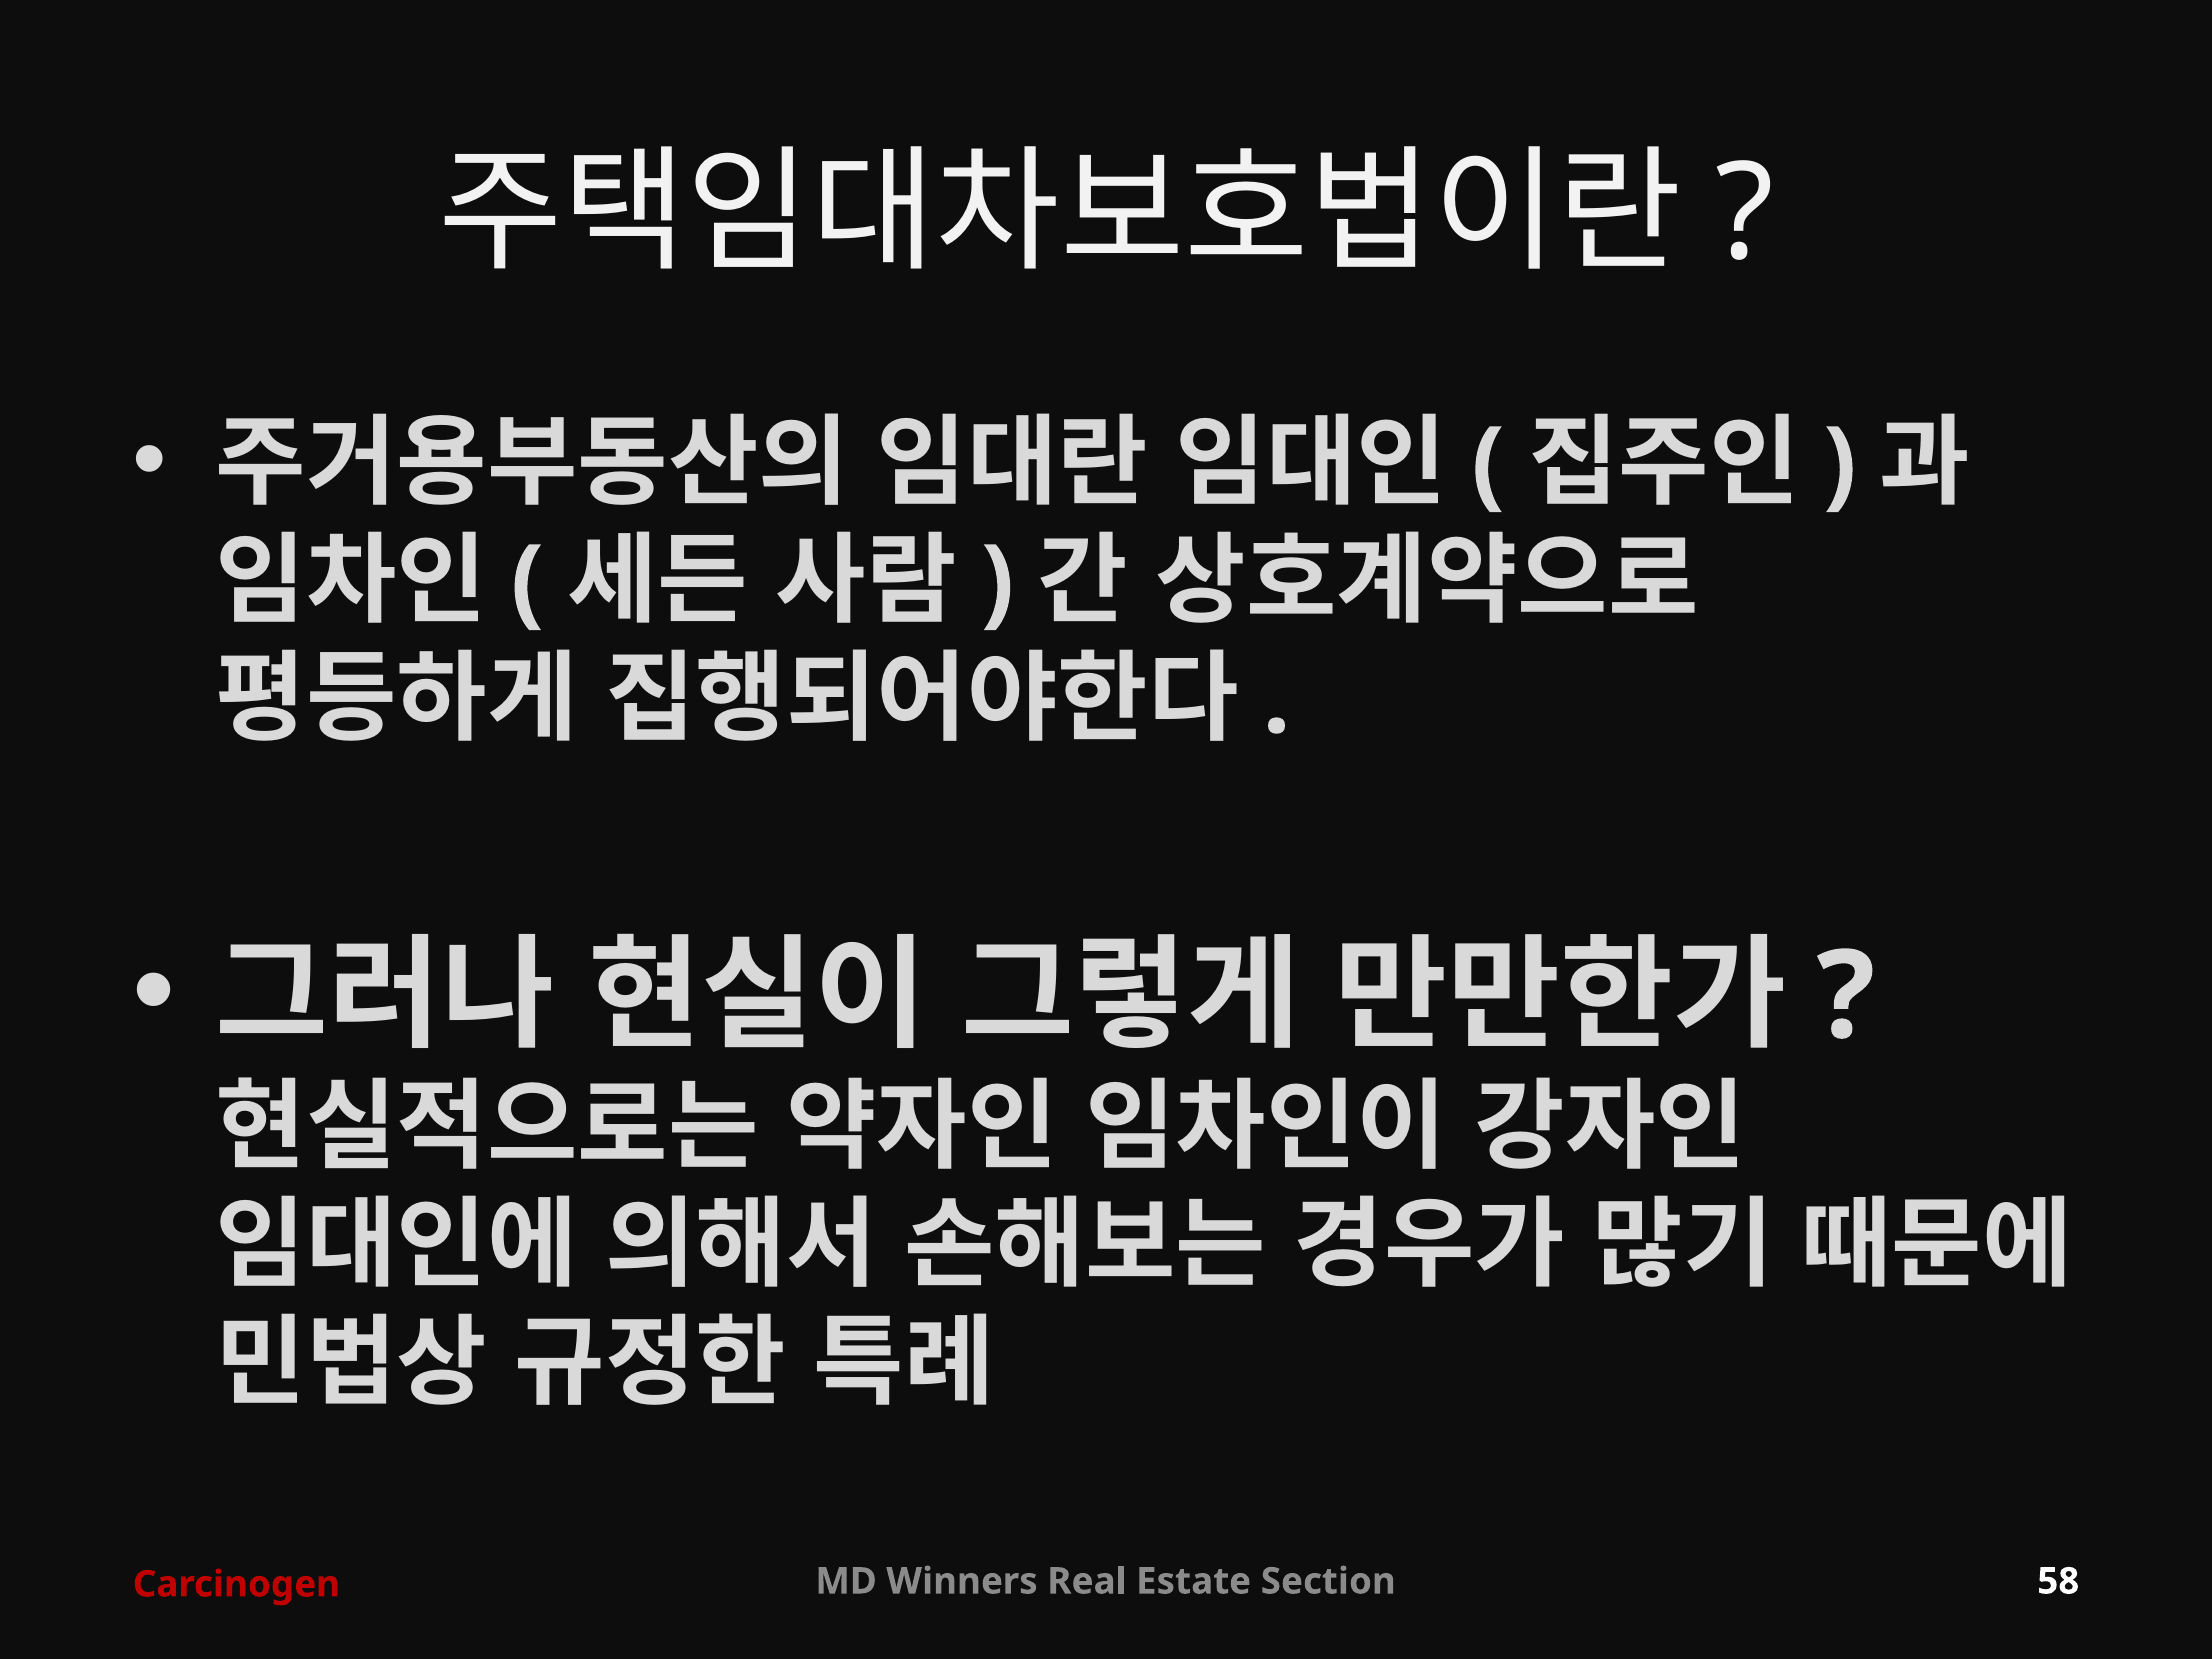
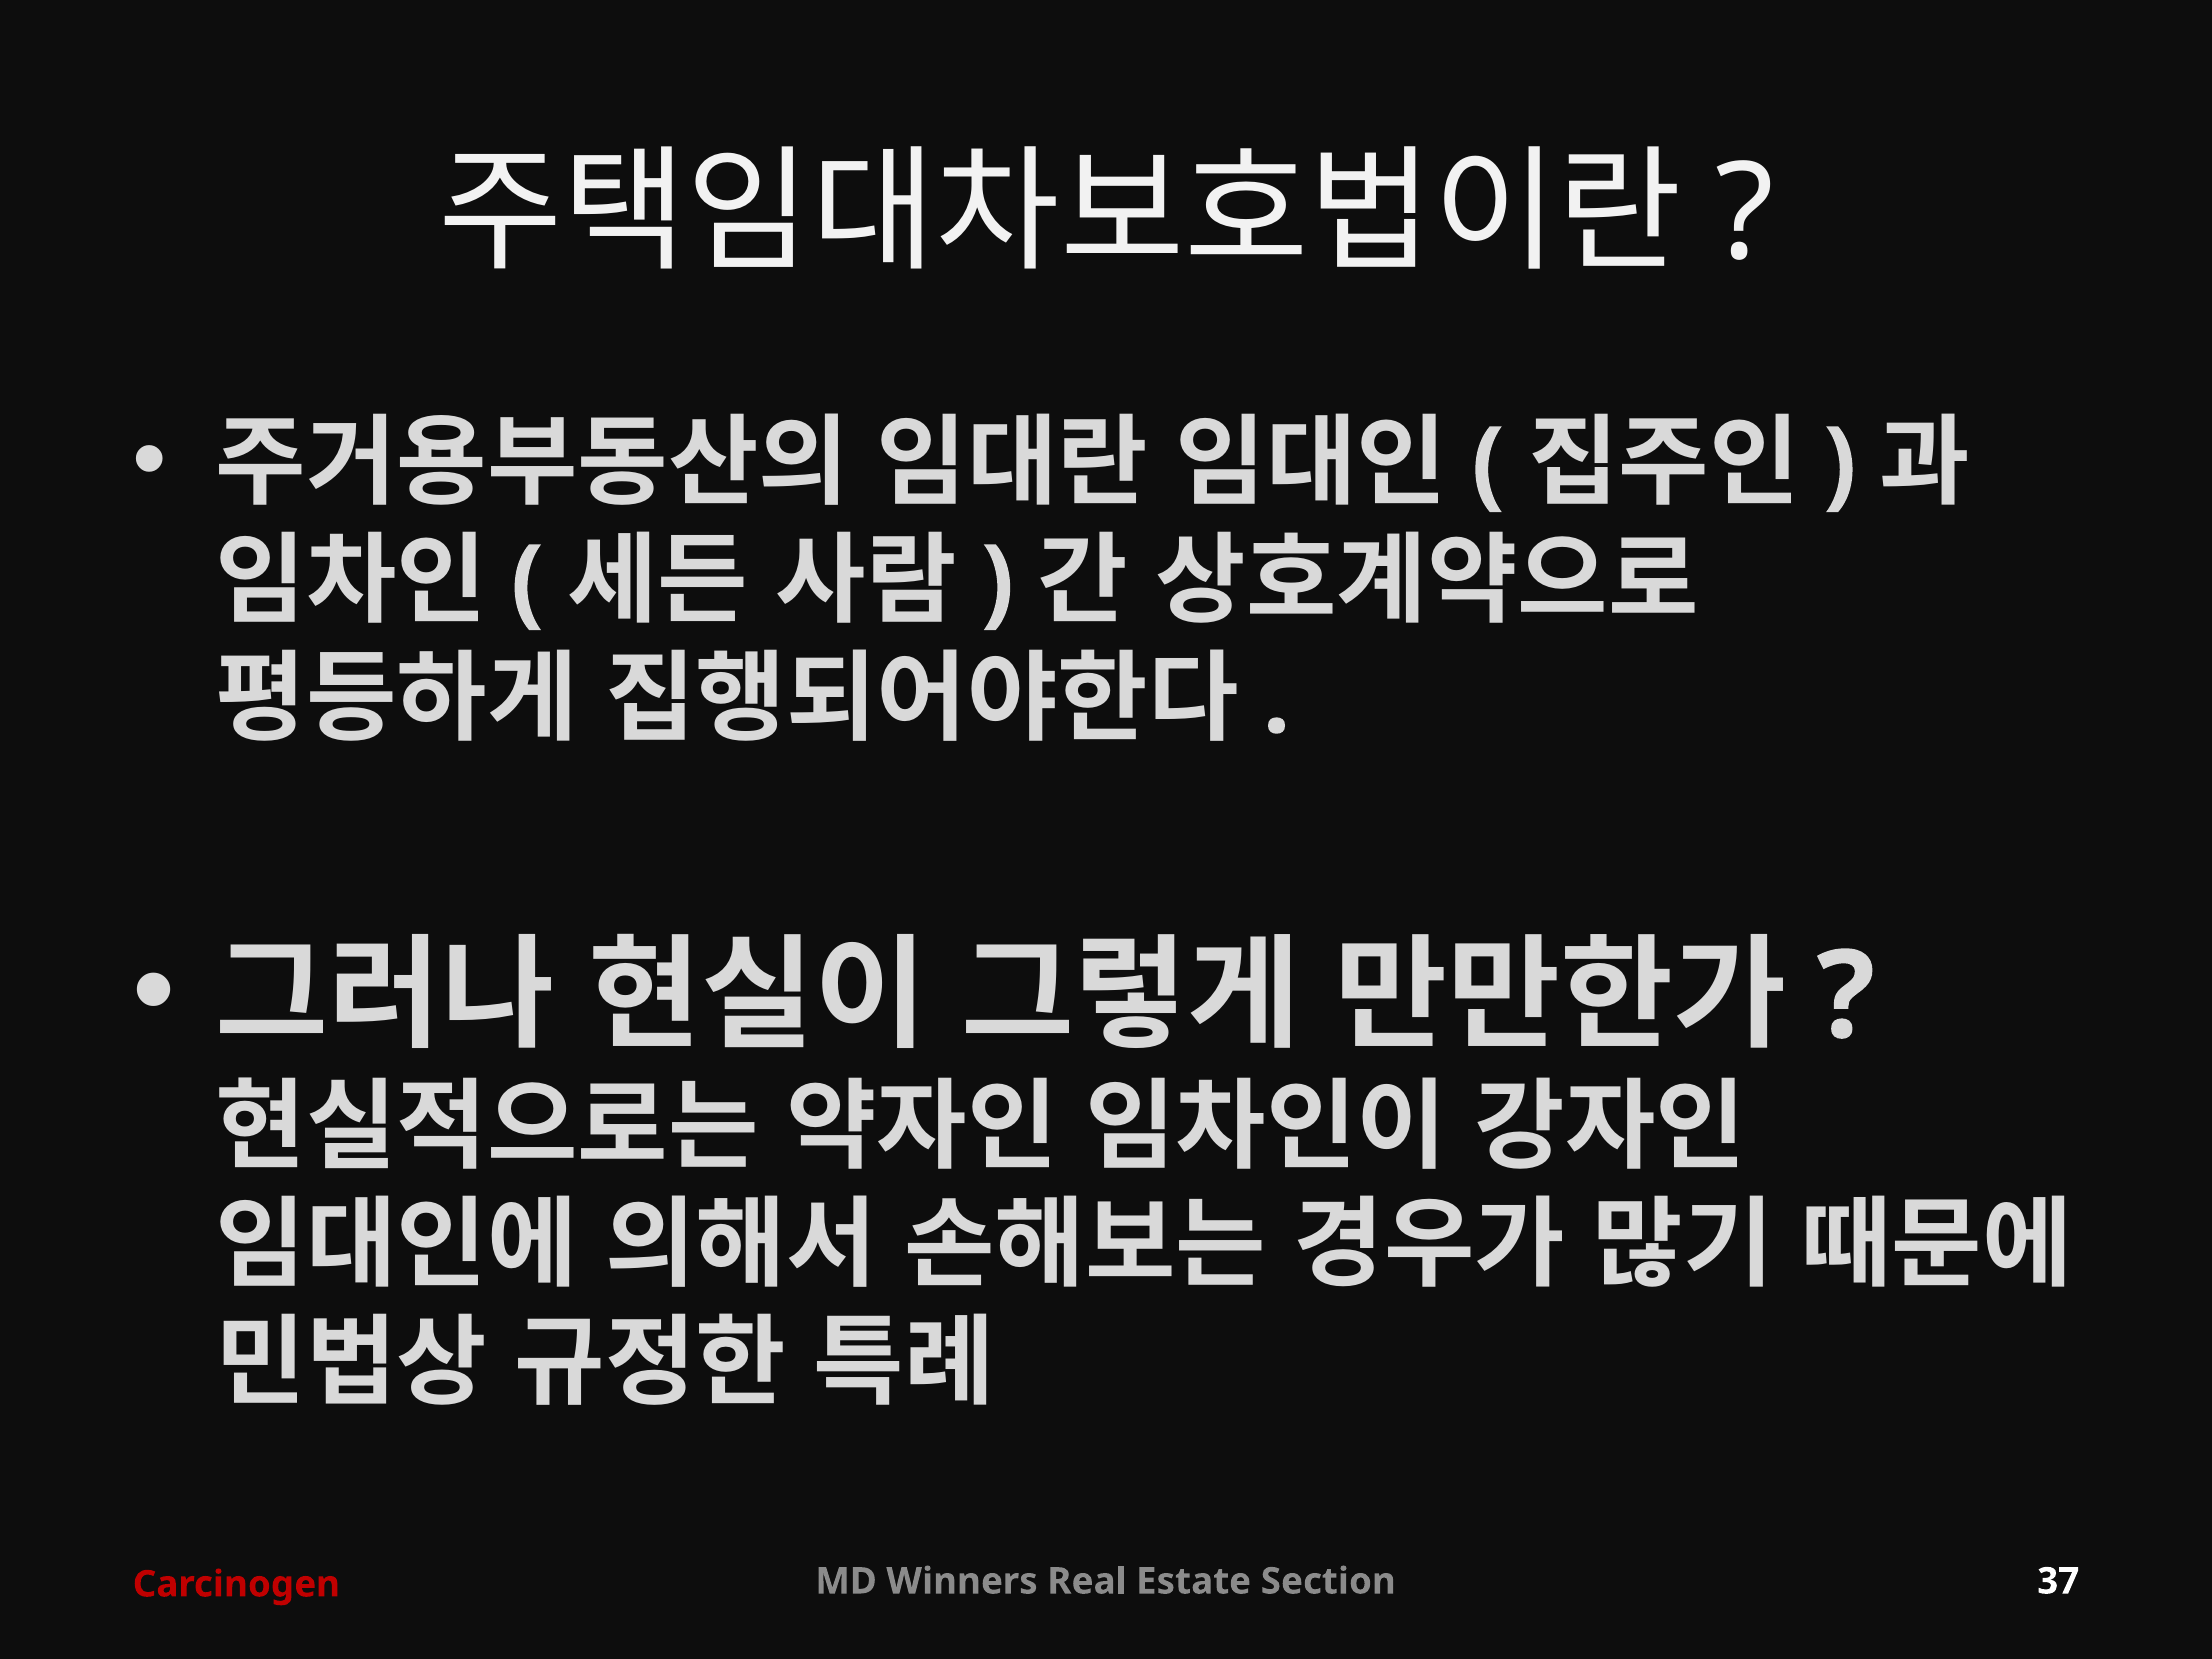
58: 58 -> 37
